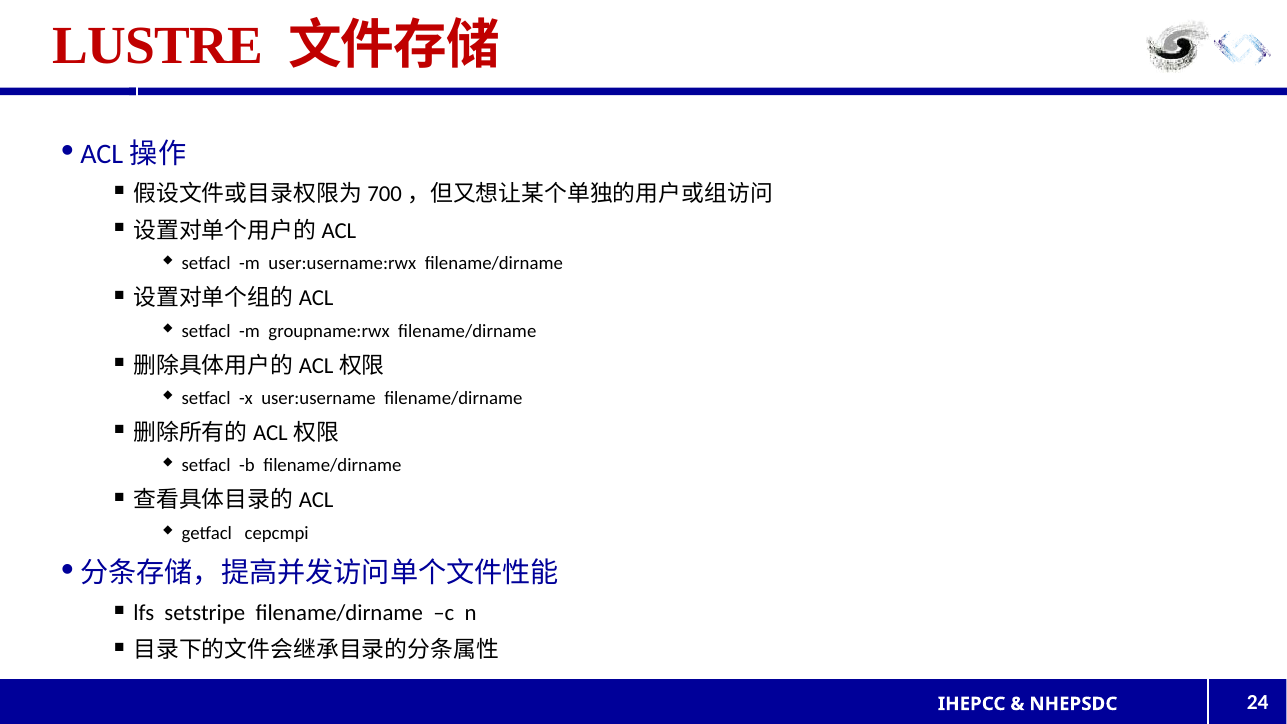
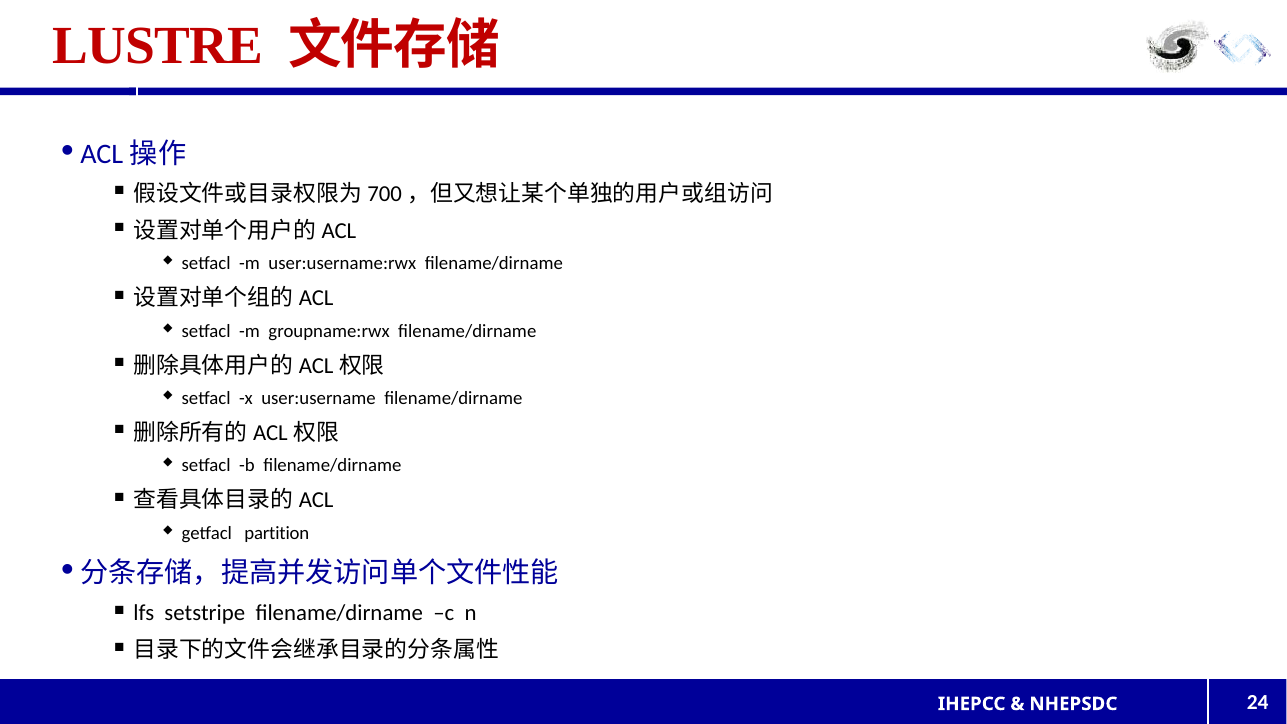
cepcmpi: cepcmpi -> partition
